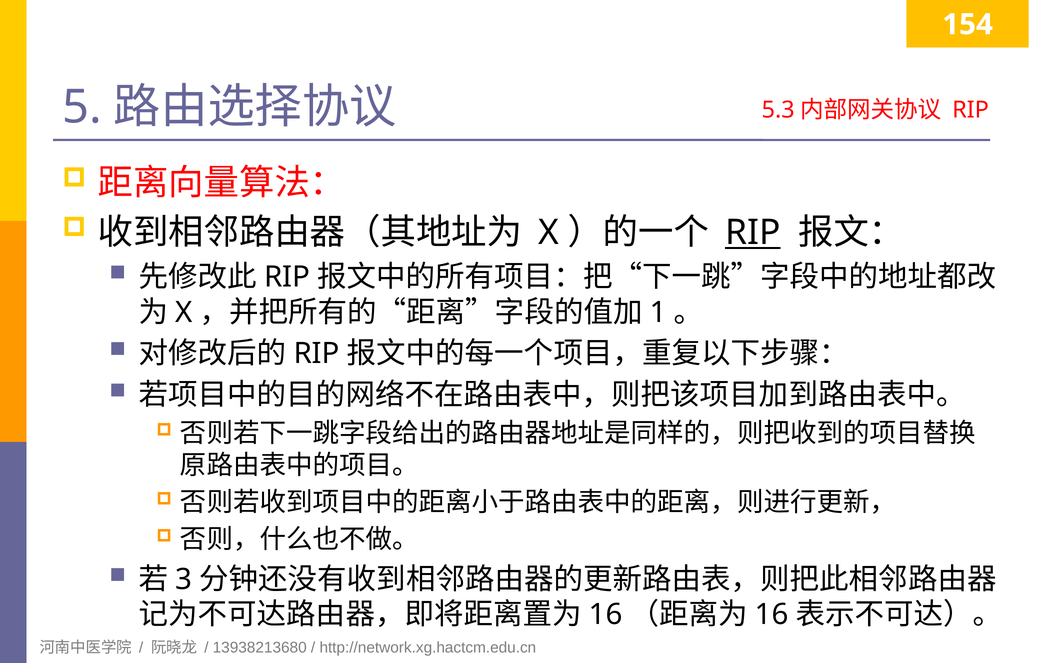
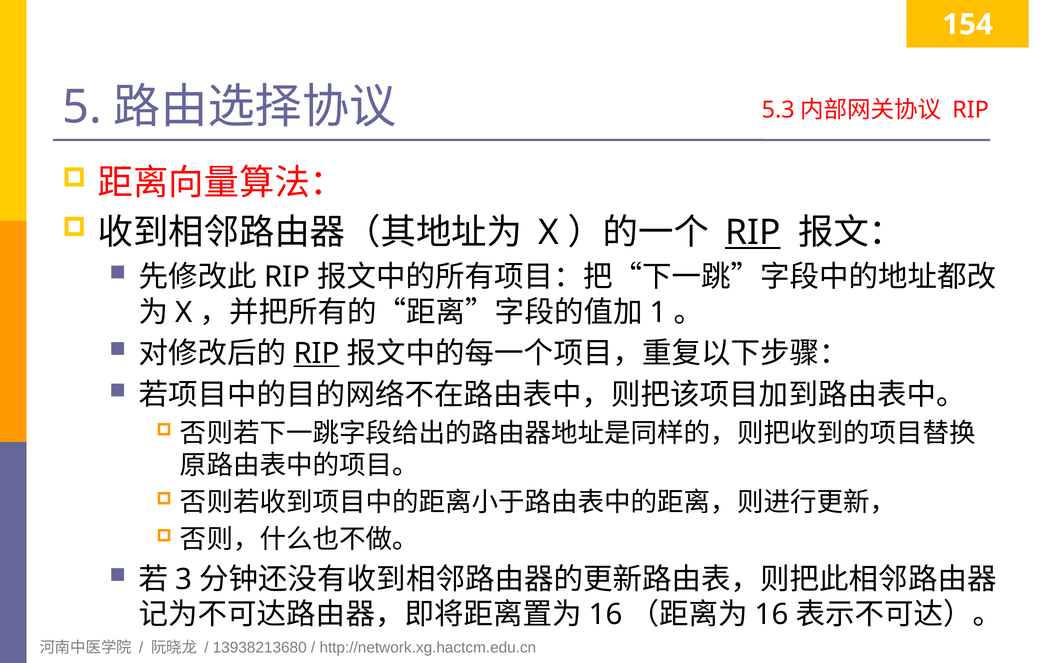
RIP at (317, 354) underline: none -> present
